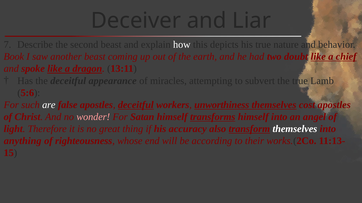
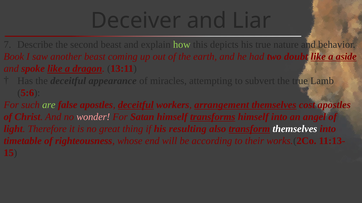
how colour: white -> light green
chief: chief -> aside
are colour: white -> light green
unworthiness: unworthiness -> arrangement
accuracy: accuracy -> resulting
anything: anything -> timetable
